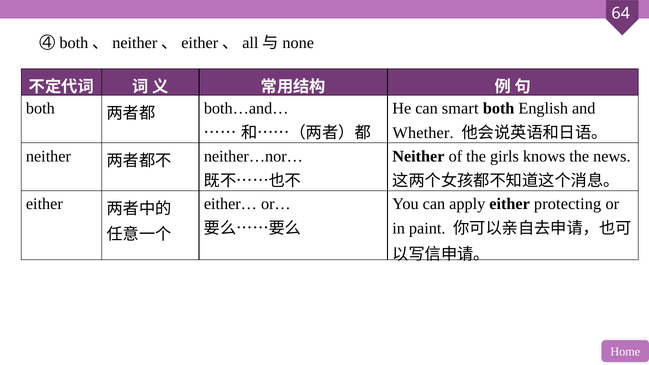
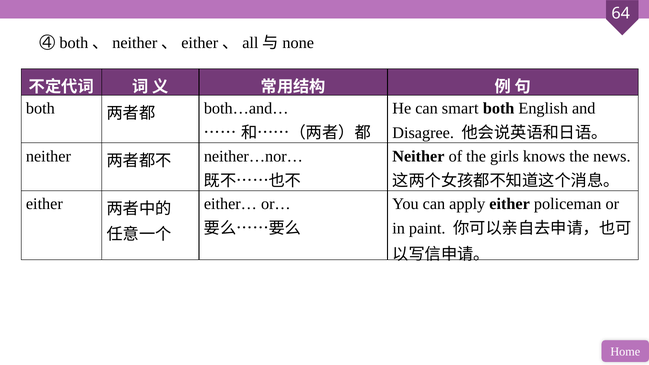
Whether: Whether -> Disagree
protecting: protecting -> policeman
